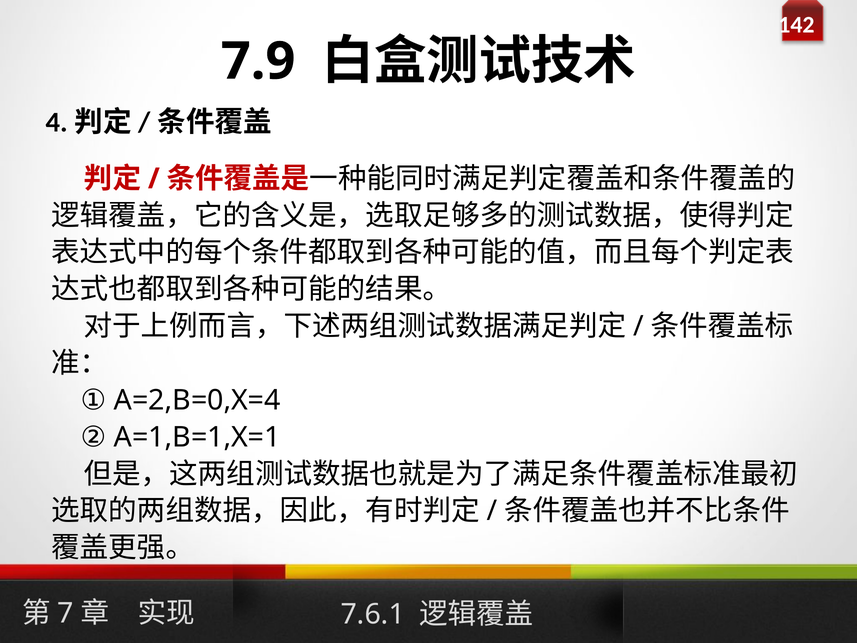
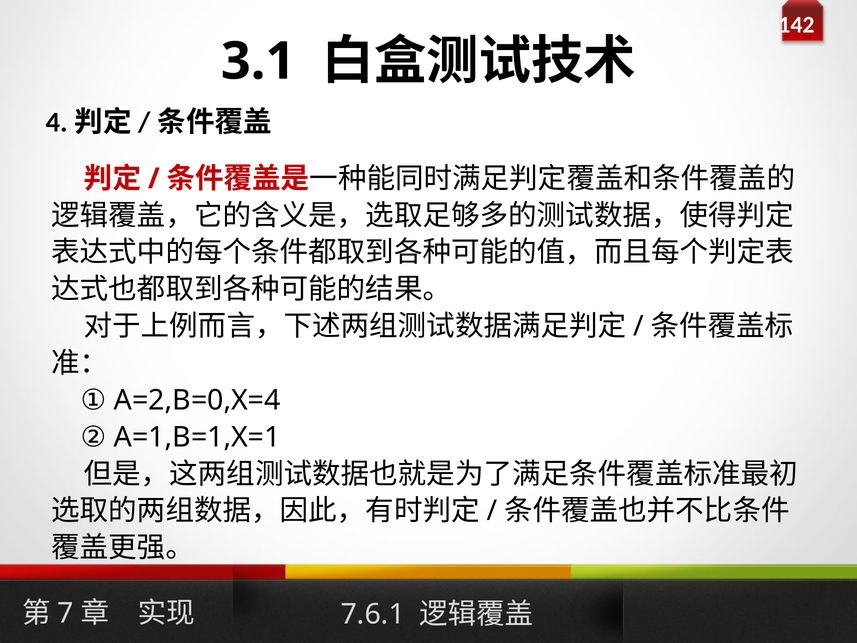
7.9: 7.9 -> 3.1
